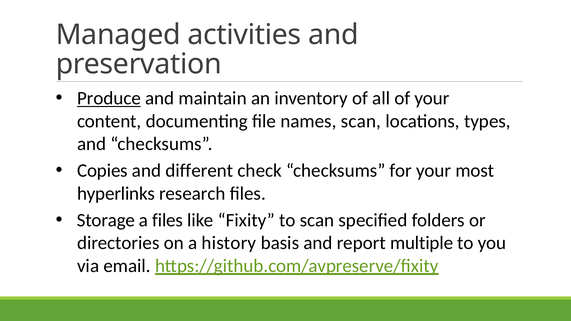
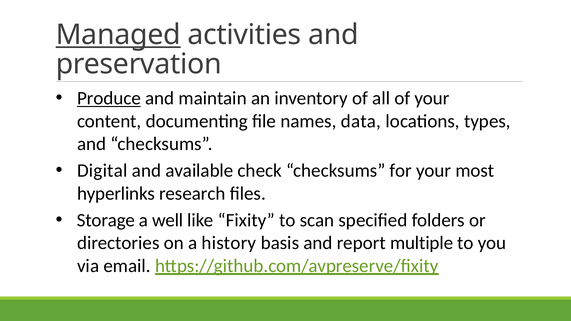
Managed underline: none -> present
names scan: scan -> data
Copies: Copies -> Digital
different: different -> available
a files: files -> well
